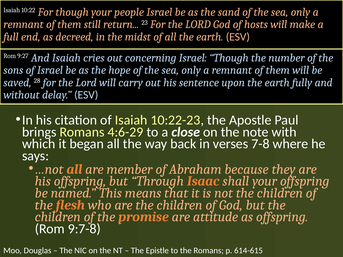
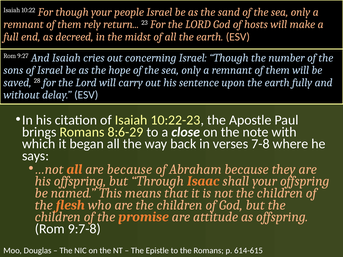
still: still -> rely
4:6-29: 4:6-29 -> 8:6-29
are member: member -> because
